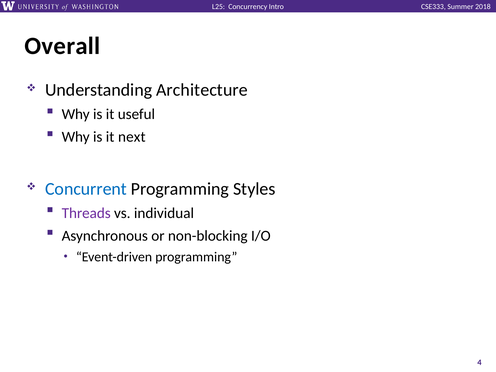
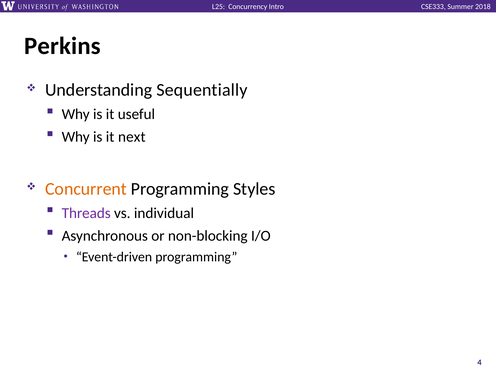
Overall: Overall -> Perkins
Architecture: Architecture -> Sequentially
Concurrent colour: blue -> orange
